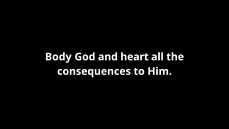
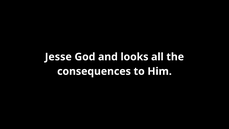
Body: Body -> Jesse
heart: heart -> looks
